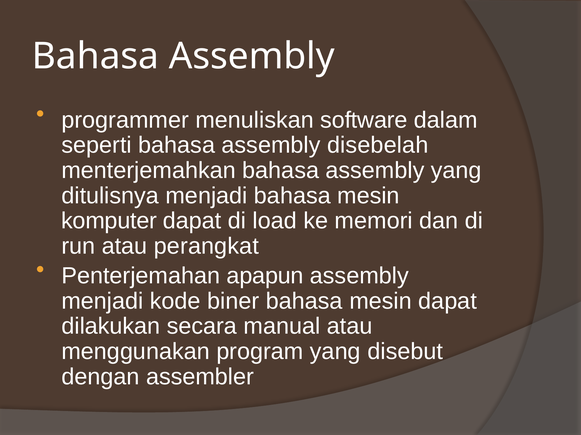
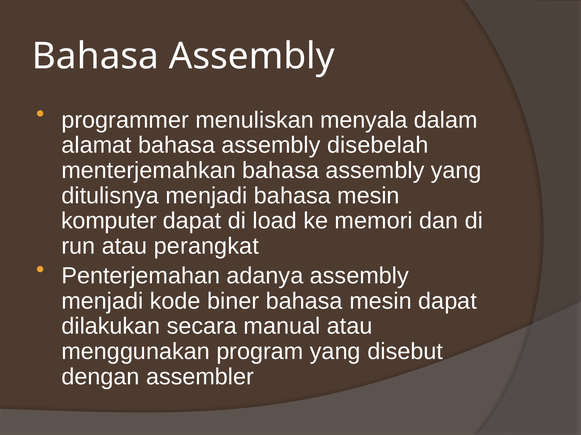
software: software -> menyala
seperti: seperti -> alamat
apapun: apapun -> adanya
